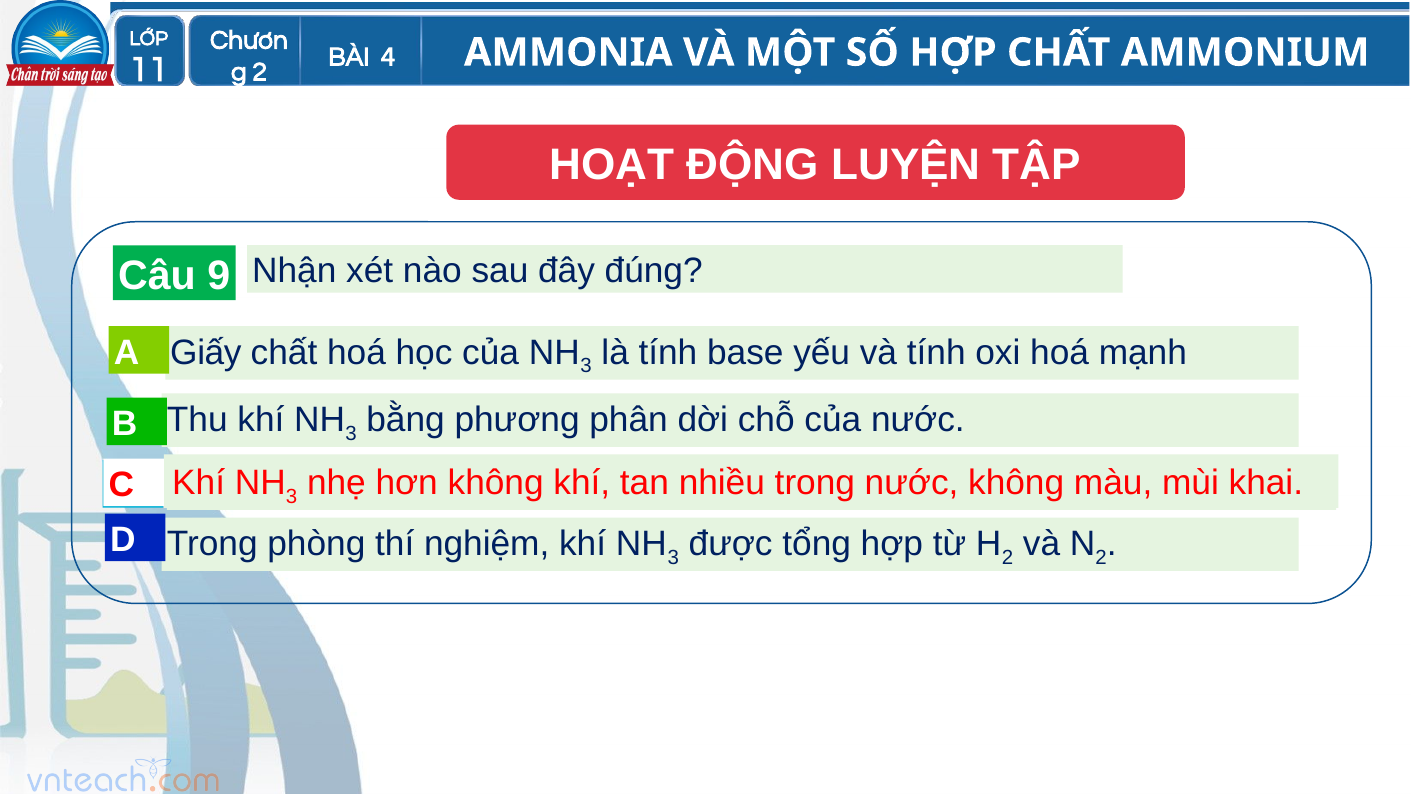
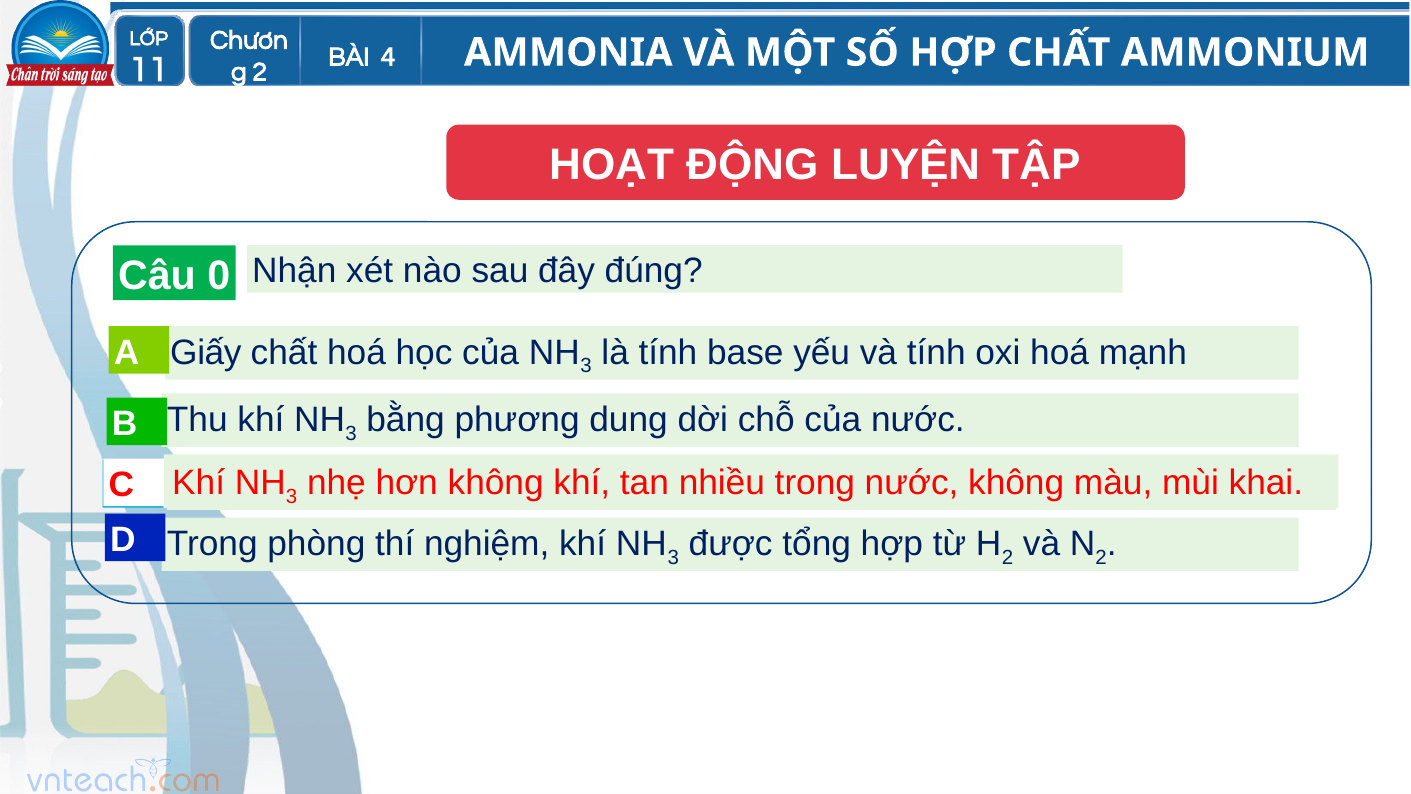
9: 9 -> 0
phân: phân -> dung
